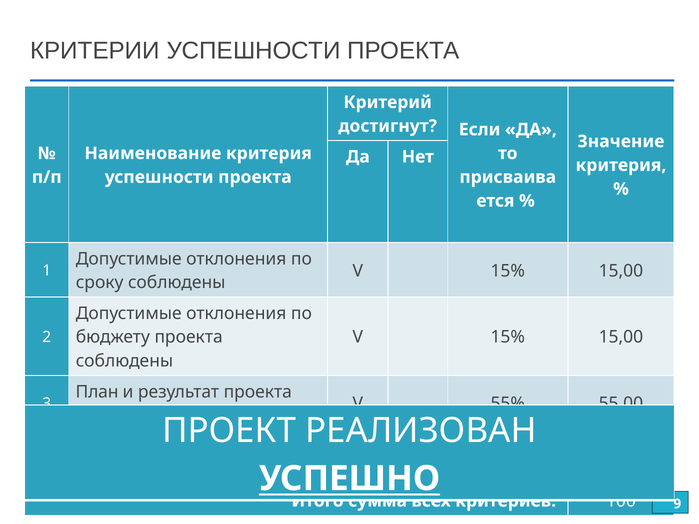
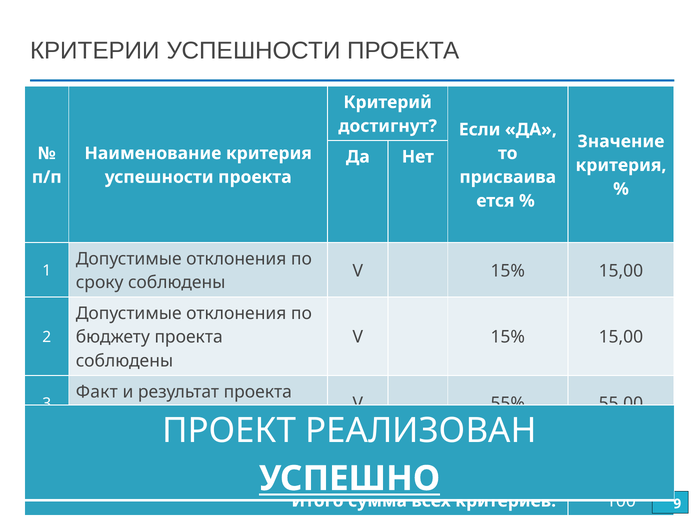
План: План -> Факт
